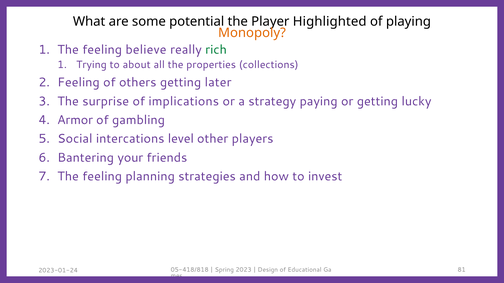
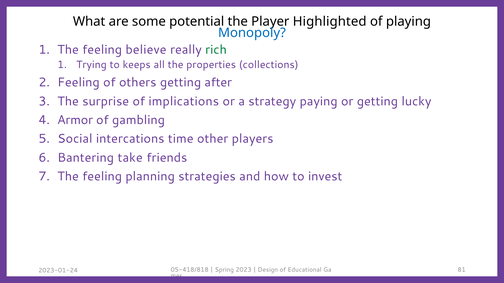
Monopoly colour: orange -> blue
about: about -> keeps
later: later -> after
level: level -> time
your: your -> take
